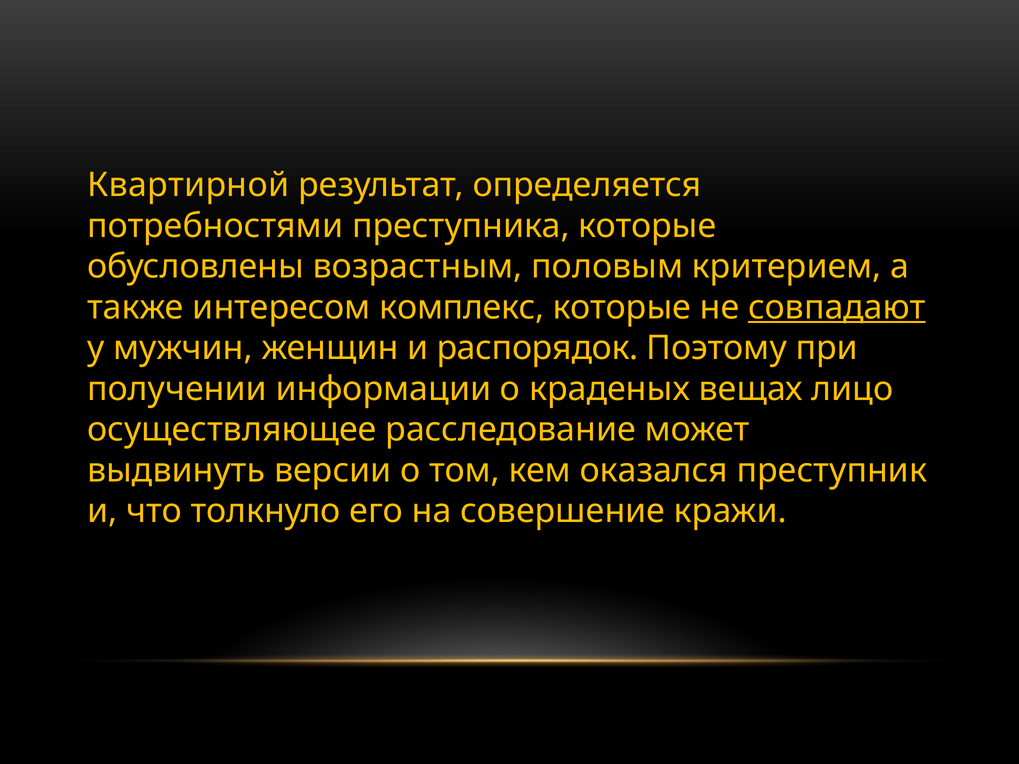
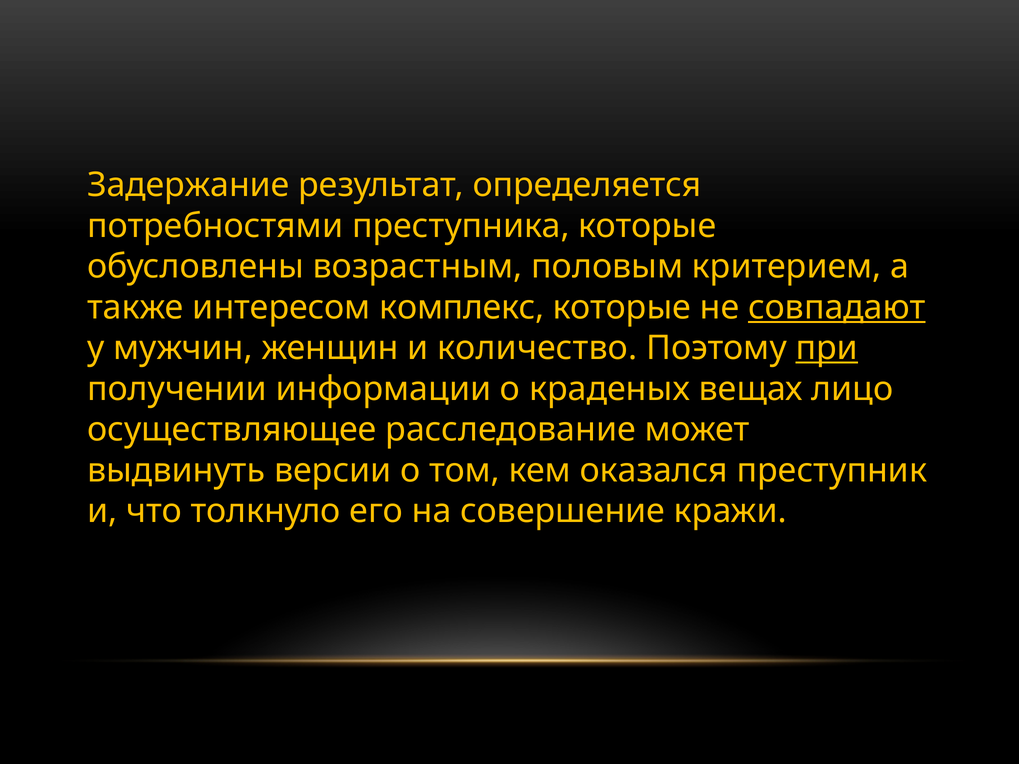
Квартирной: Квартирной -> Задержание
распорядок: распорядок -> количество
при underline: none -> present
